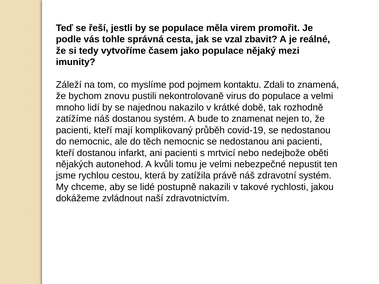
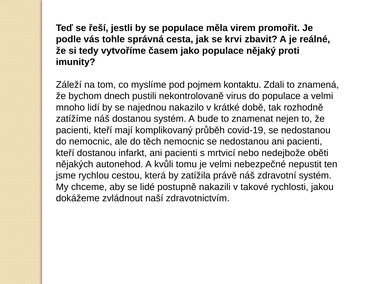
vzal: vzal -> krvi
mezi: mezi -> proti
znovu: znovu -> dnech
